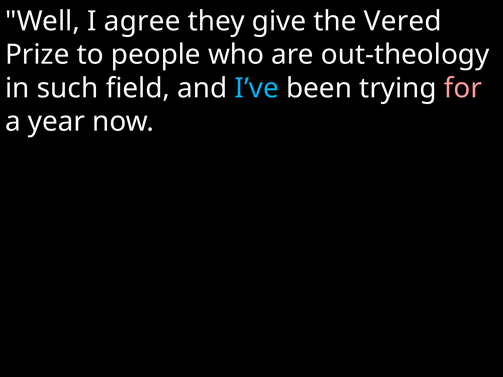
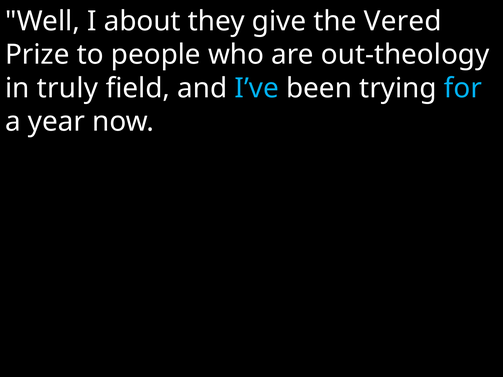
agree: agree -> about
such: such -> truly
for colour: pink -> light blue
